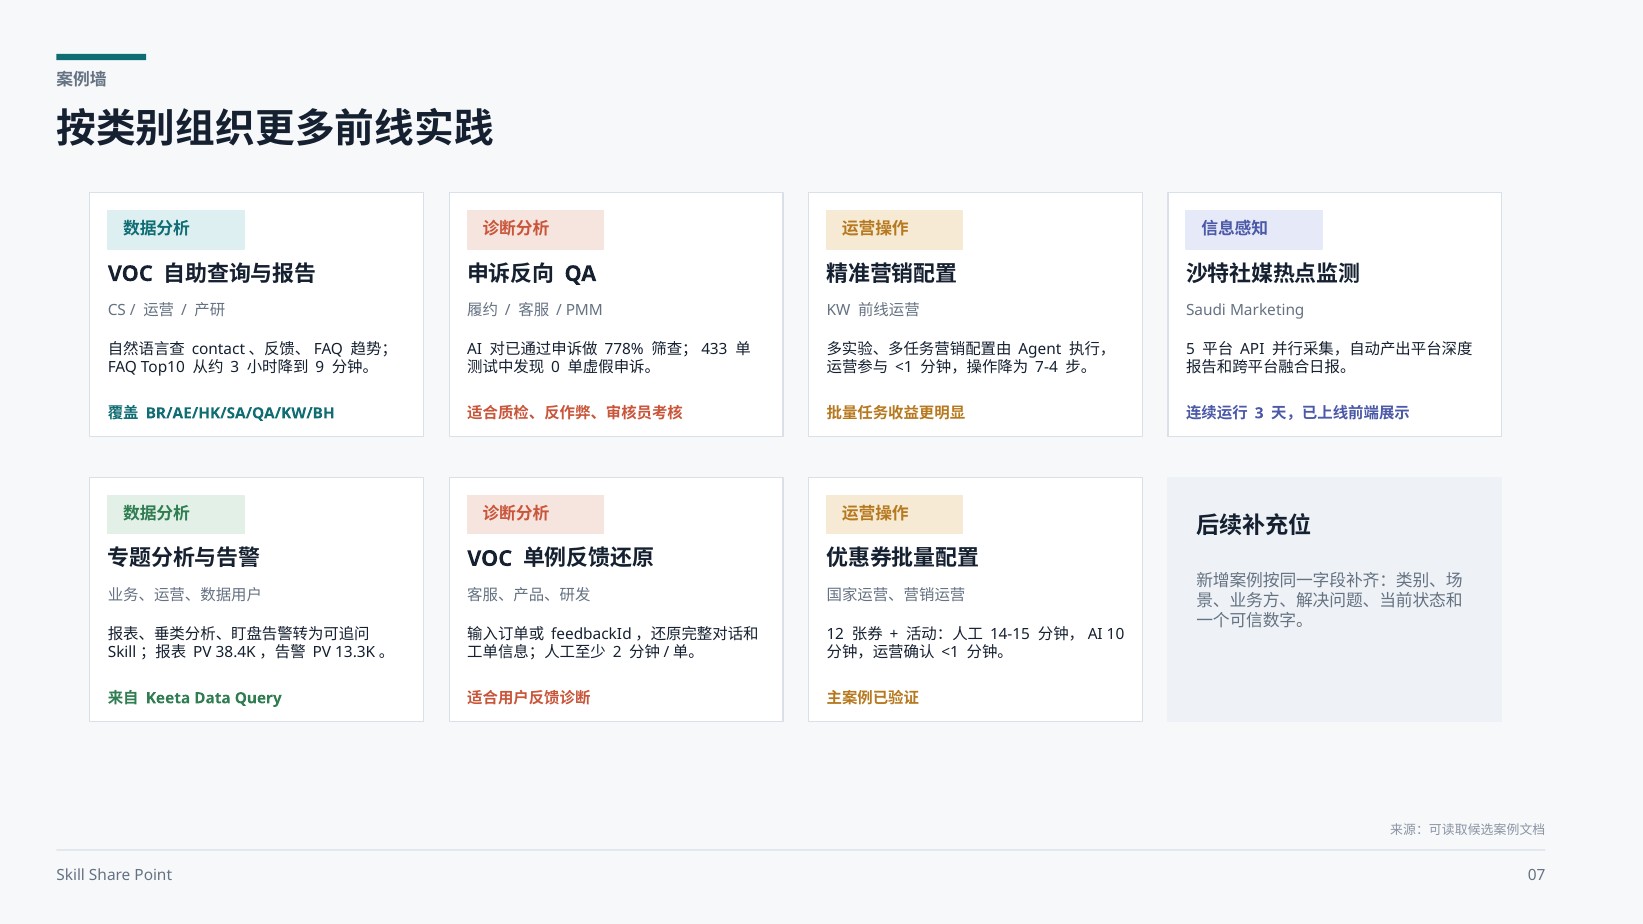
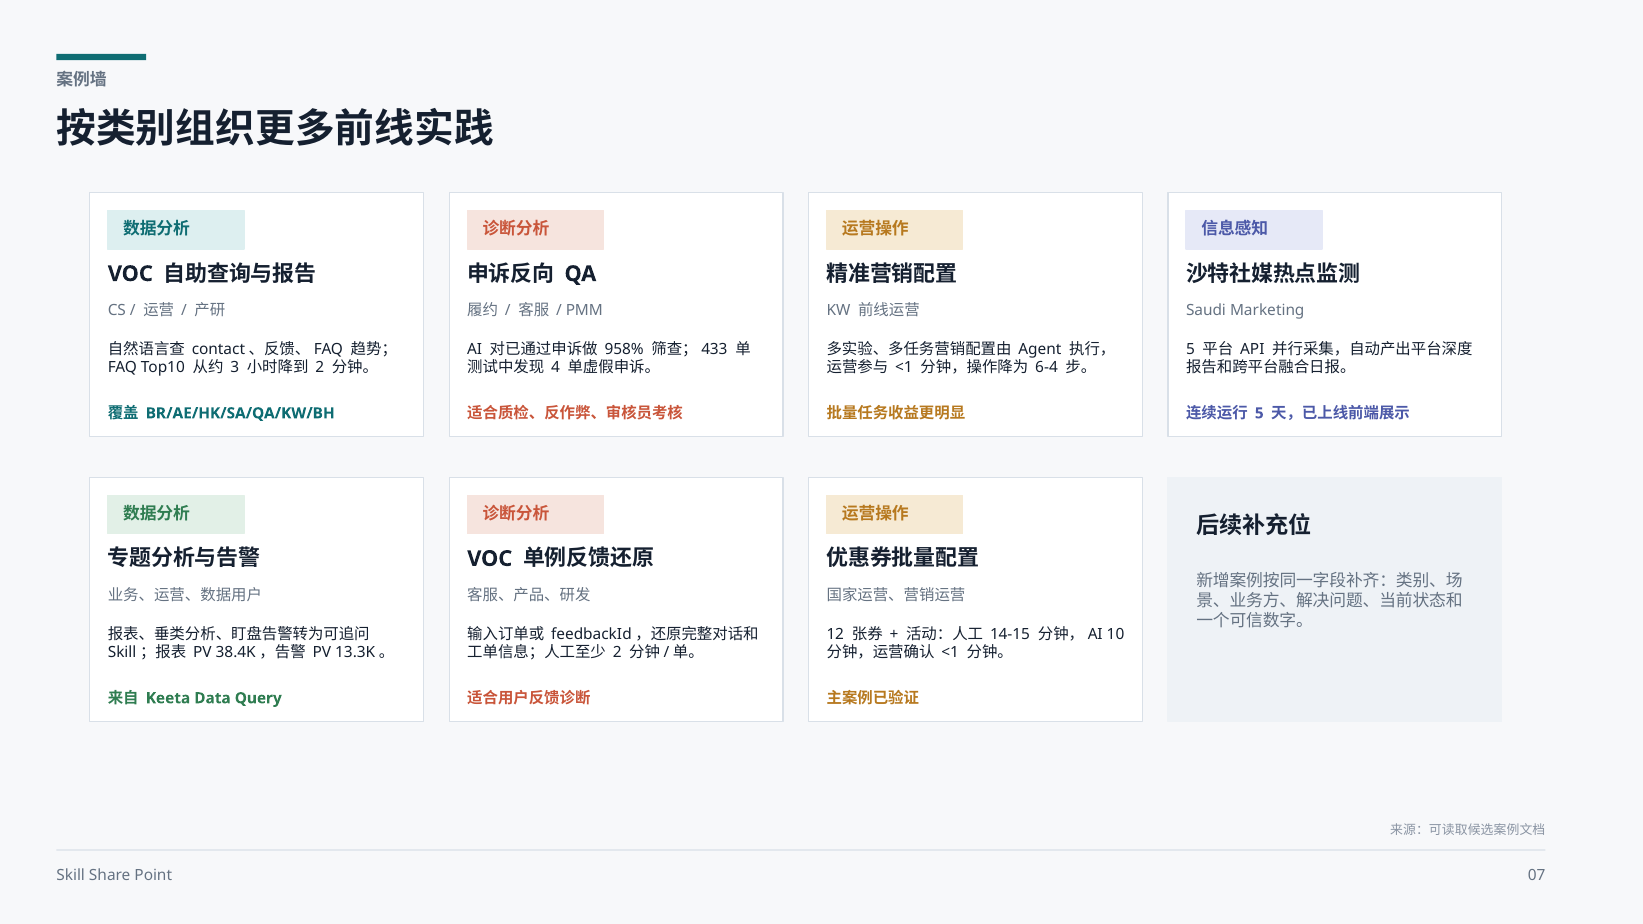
778%: 778% -> 958%
0: 0 -> 4
7-4: 7-4 -> 6-4
9 at (320, 368): 9 -> 2
3 at (1259, 413): 3 -> 5
